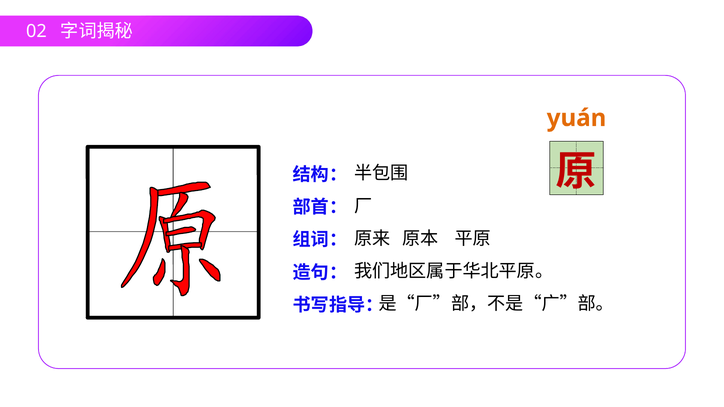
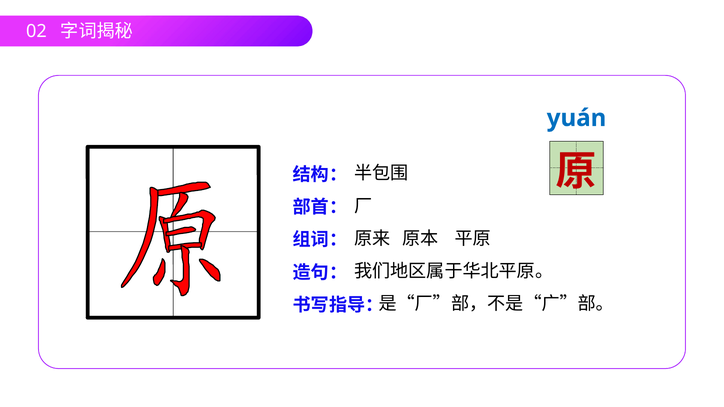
yuán colour: orange -> blue
